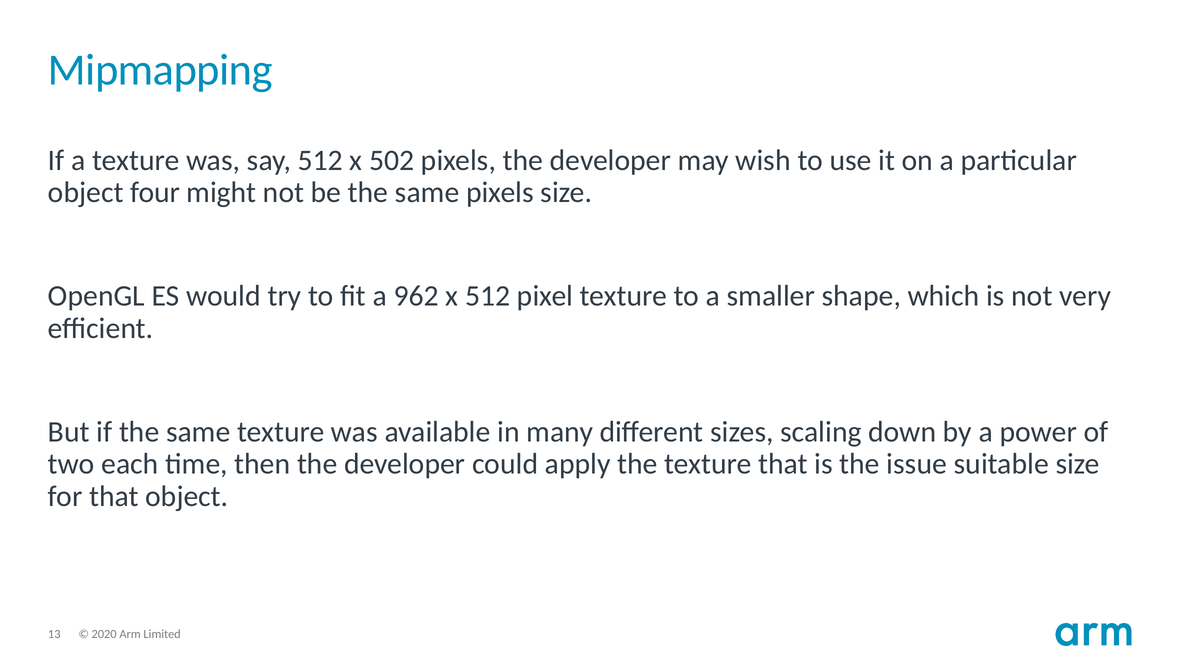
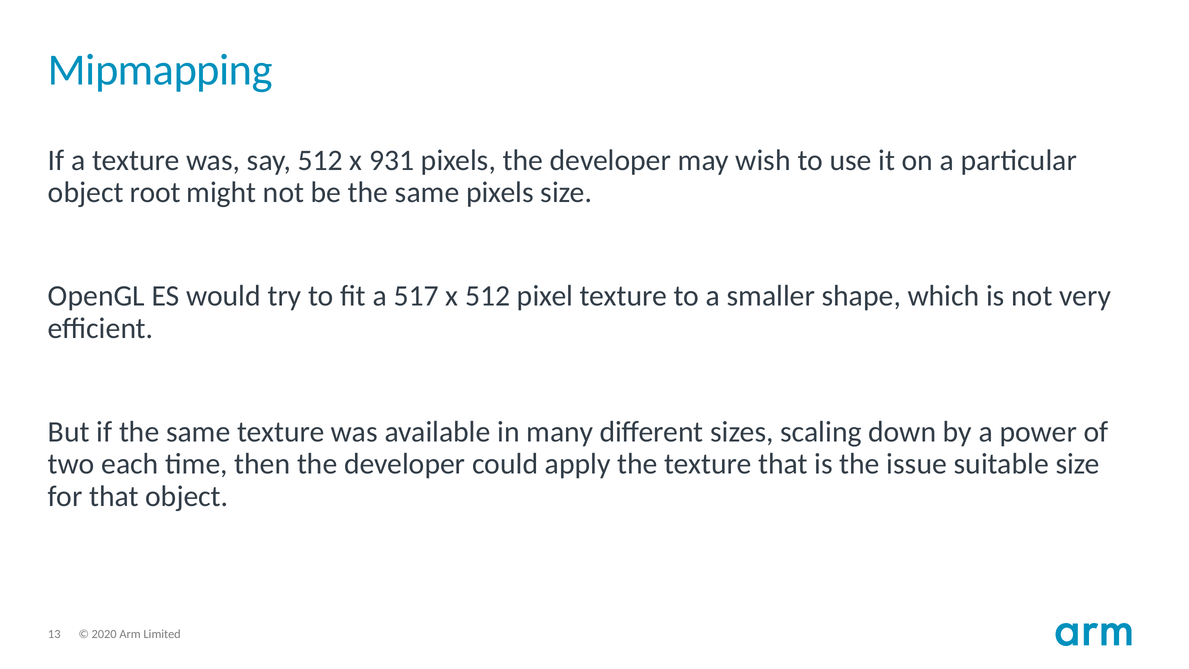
502: 502 -> 931
four: four -> root
962: 962 -> 517
